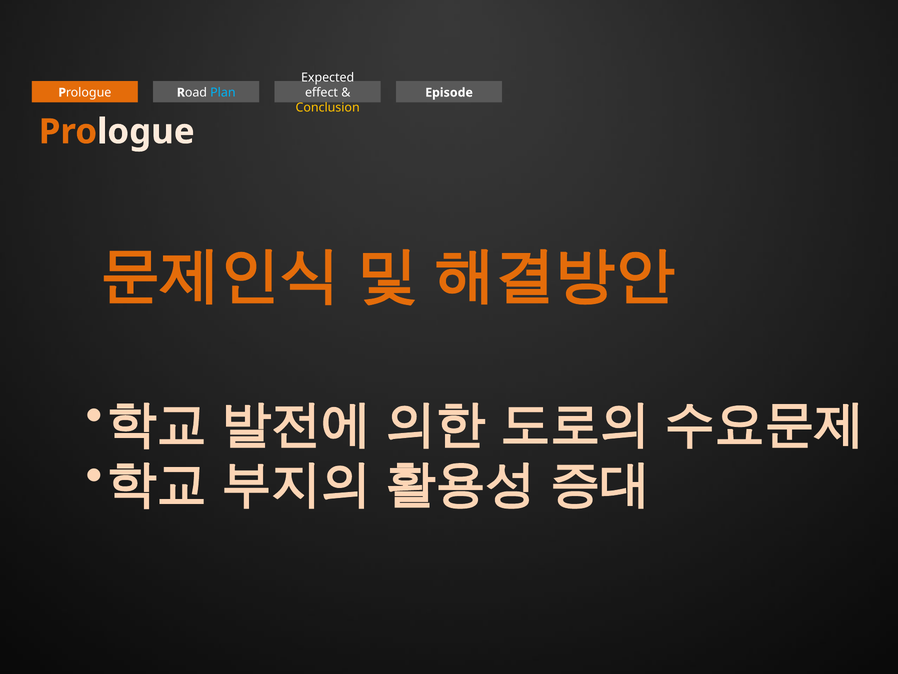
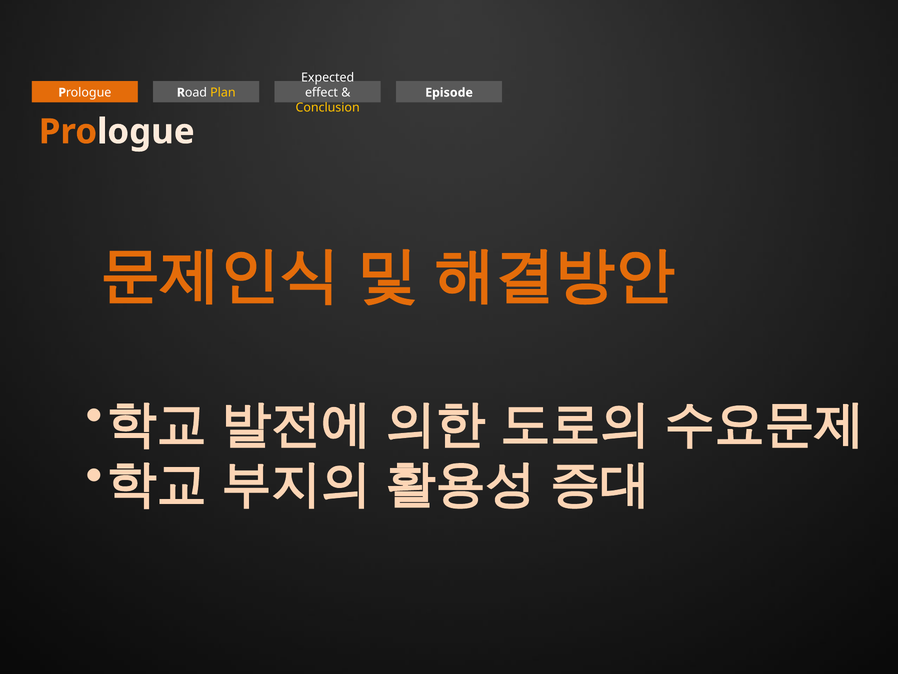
Plan colour: light blue -> yellow
